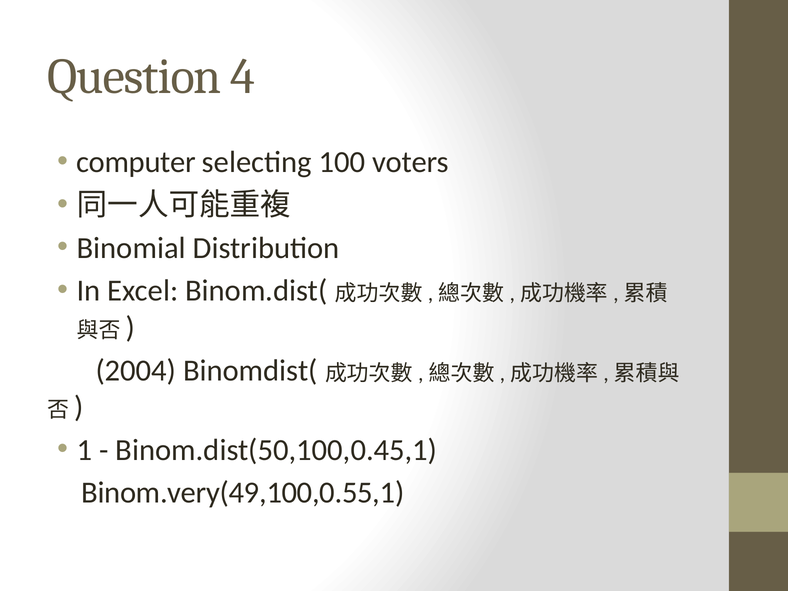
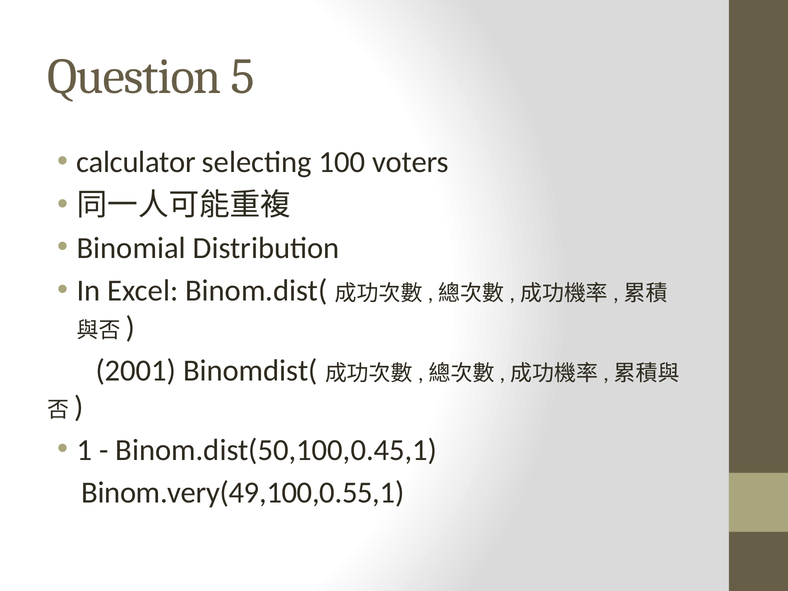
4: 4 -> 5
computer: computer -> calculator
2004: 2004 -> 2001
